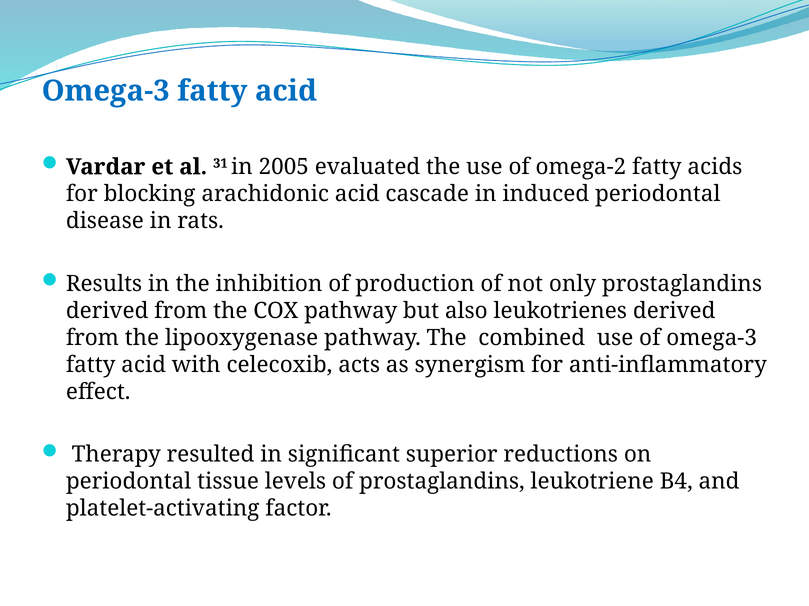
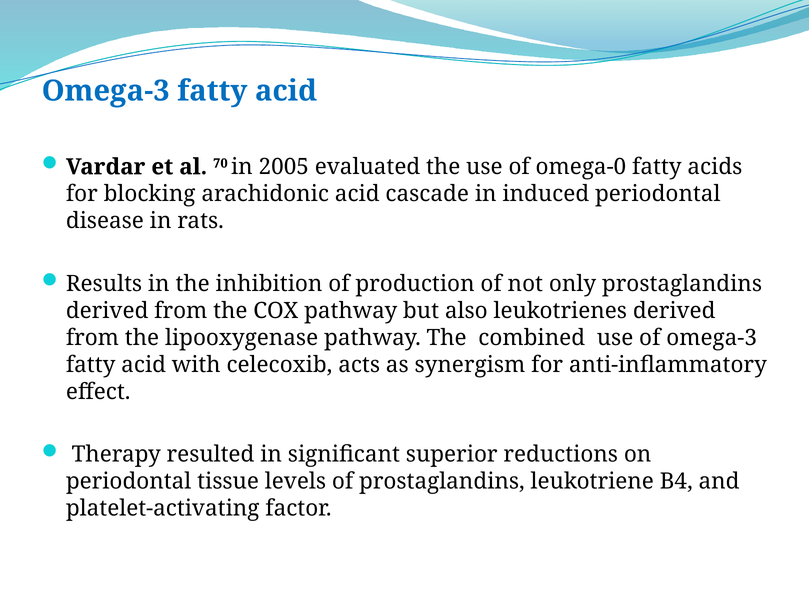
31: 31 -> 70
omega-2: omega-2 -> omega-0
